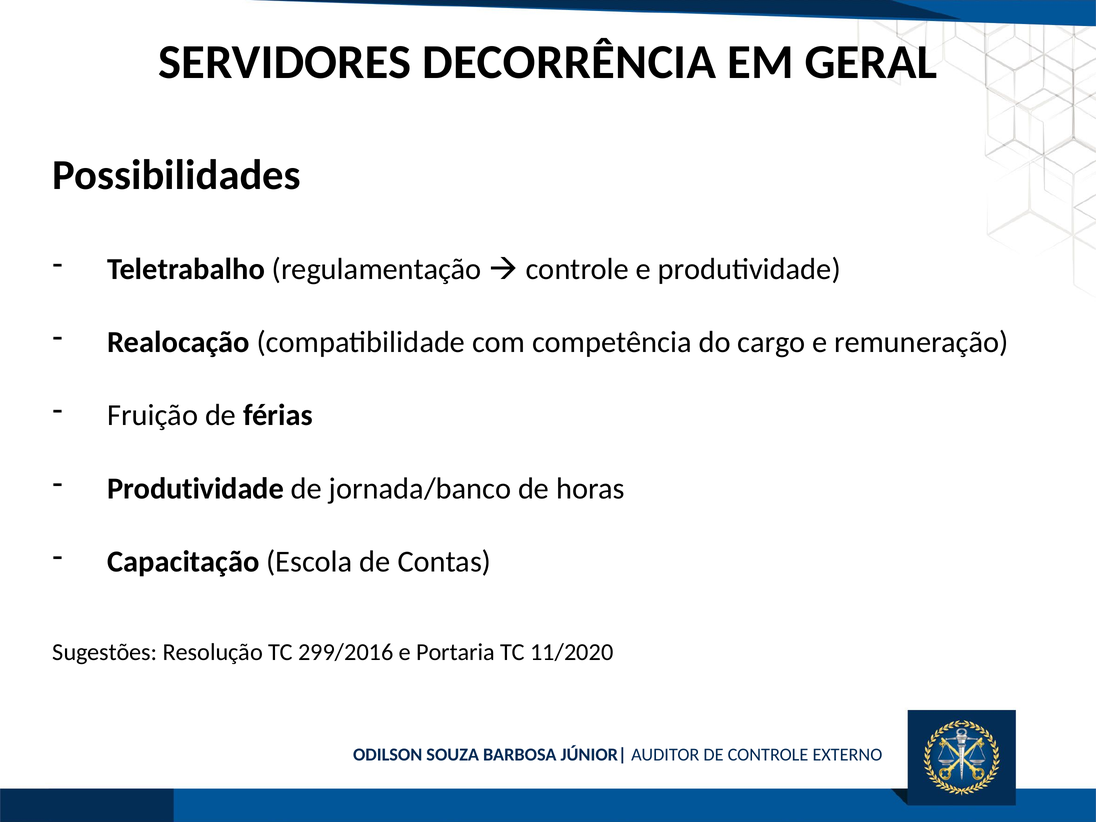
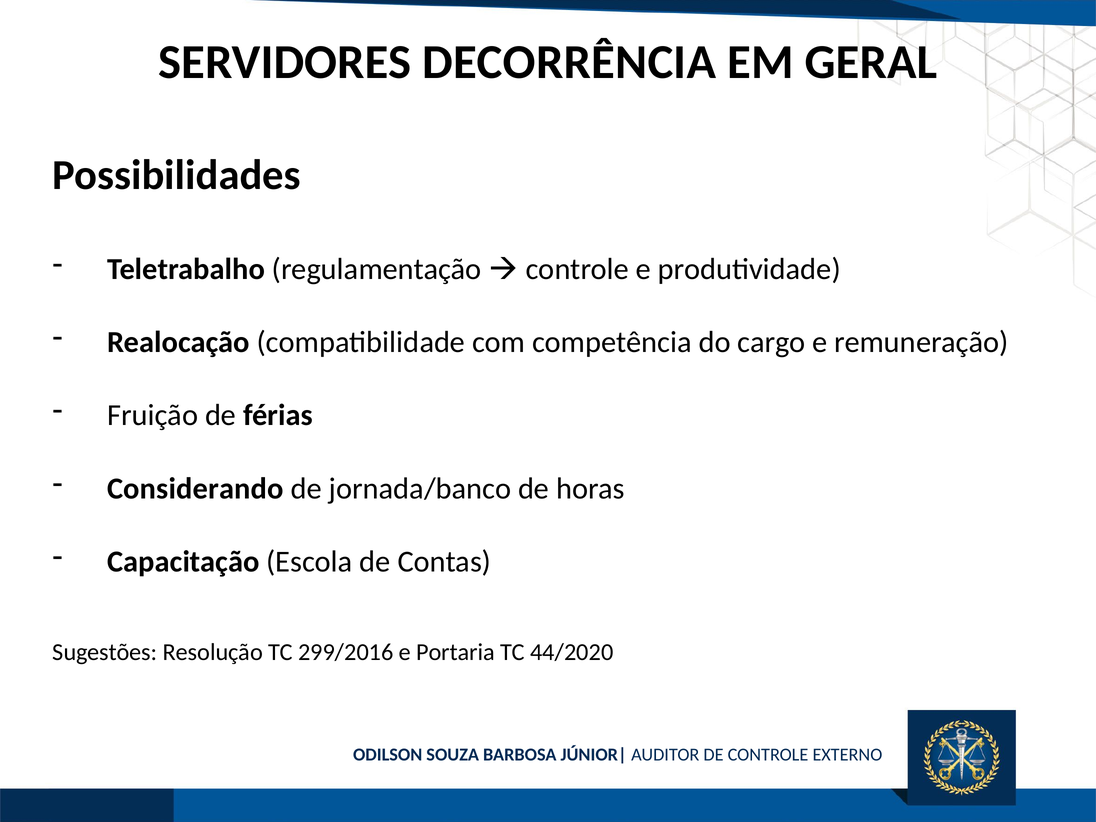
Produtividade at (196, 488): Produtividade -> Considerando
11/2020: 11/2020 -> 44/2020
